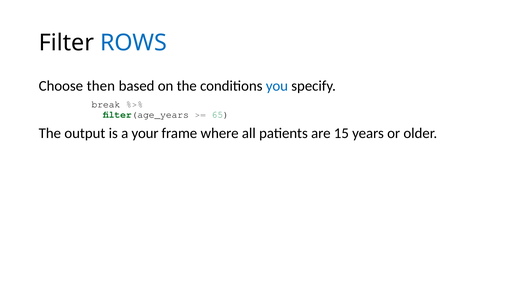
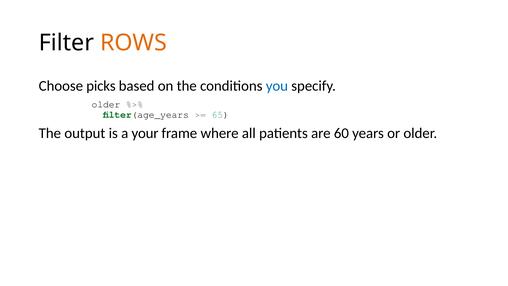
ROWS colour: blue -> orange
then: then -> picks
break at (106, 104): break -> older
15: 15 -> 60
